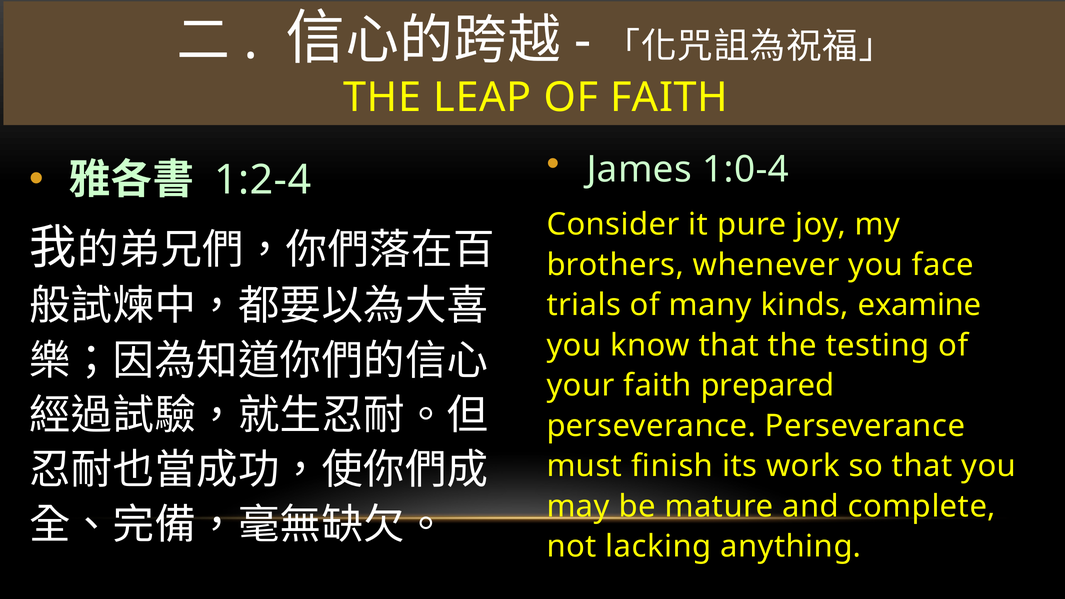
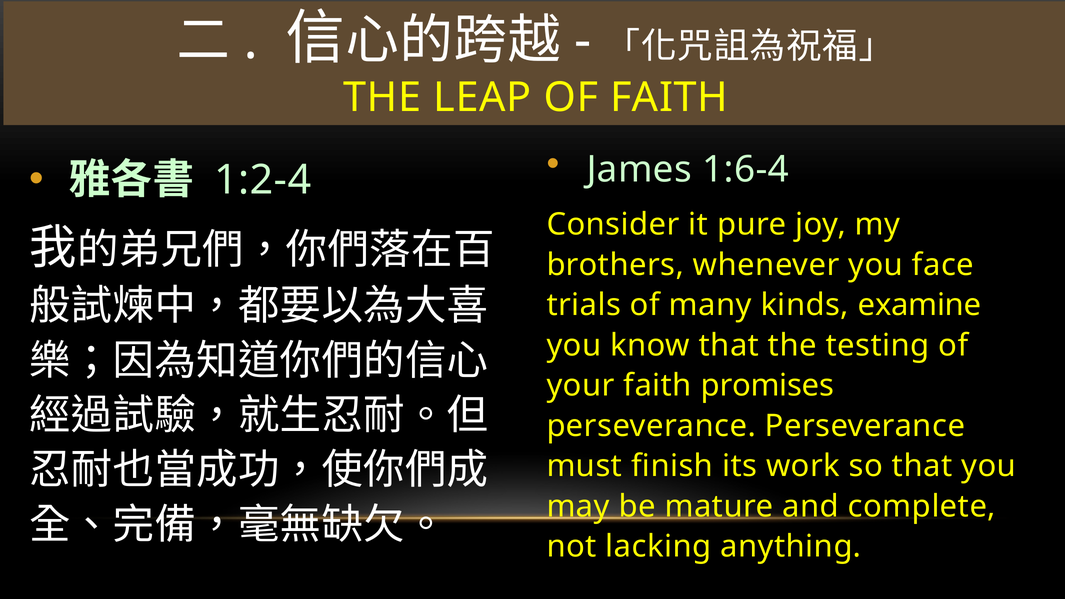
1:0-4: 1:0-4 -> 1:6-4
prepared: prepared -> promises
